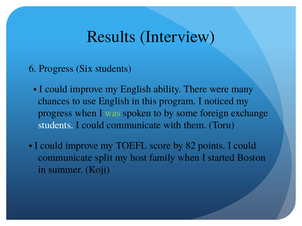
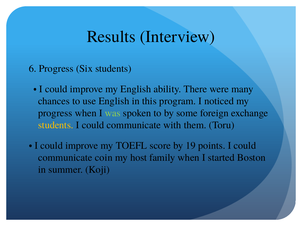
students at (56, 125) colour: white -> yellow
82: 82 -> 19
split: split -> coin
